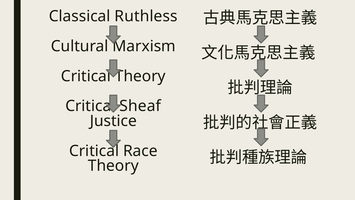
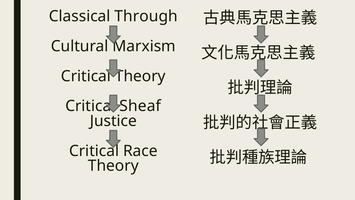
Ruthless: Ruthless -> Through
